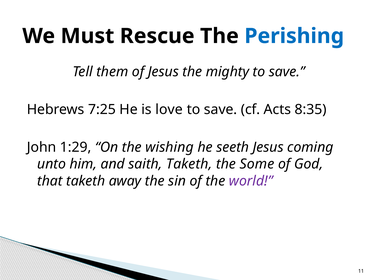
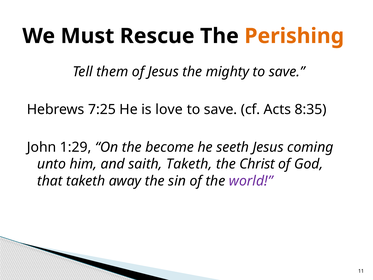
Perishing colour: blue -> orange
wishing: wishing -> become
Some: Some -> Christ
